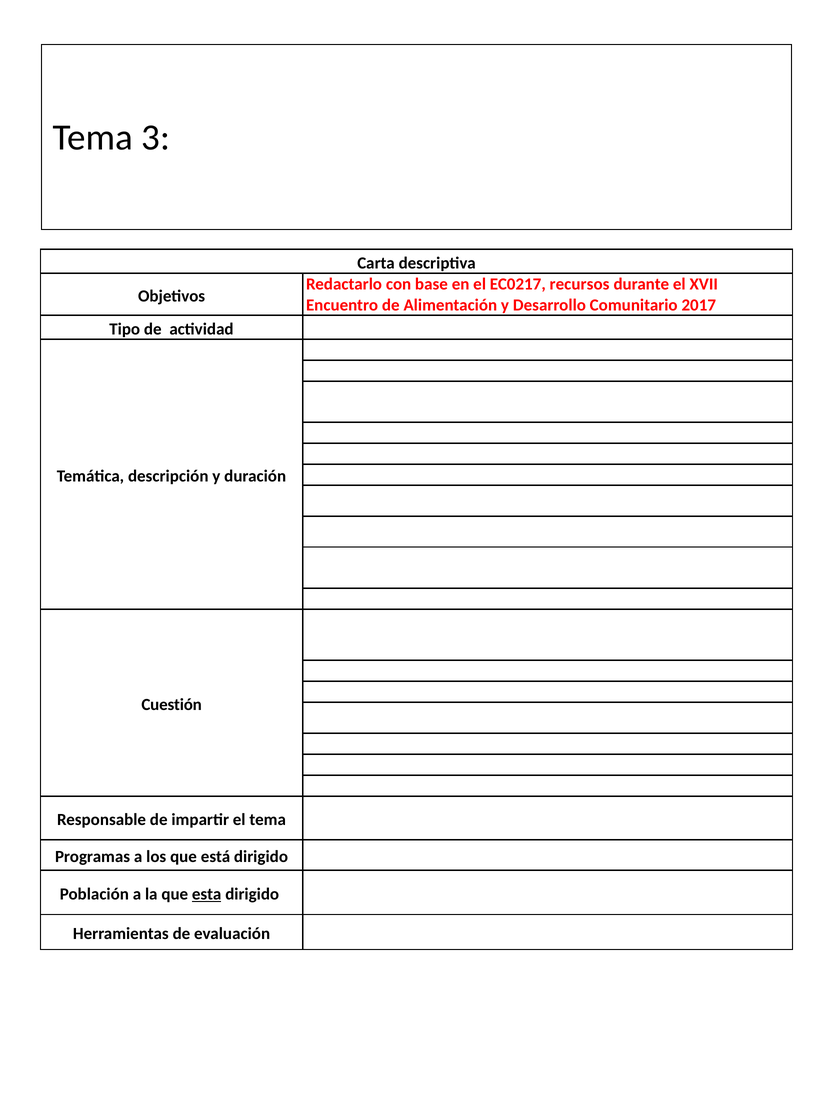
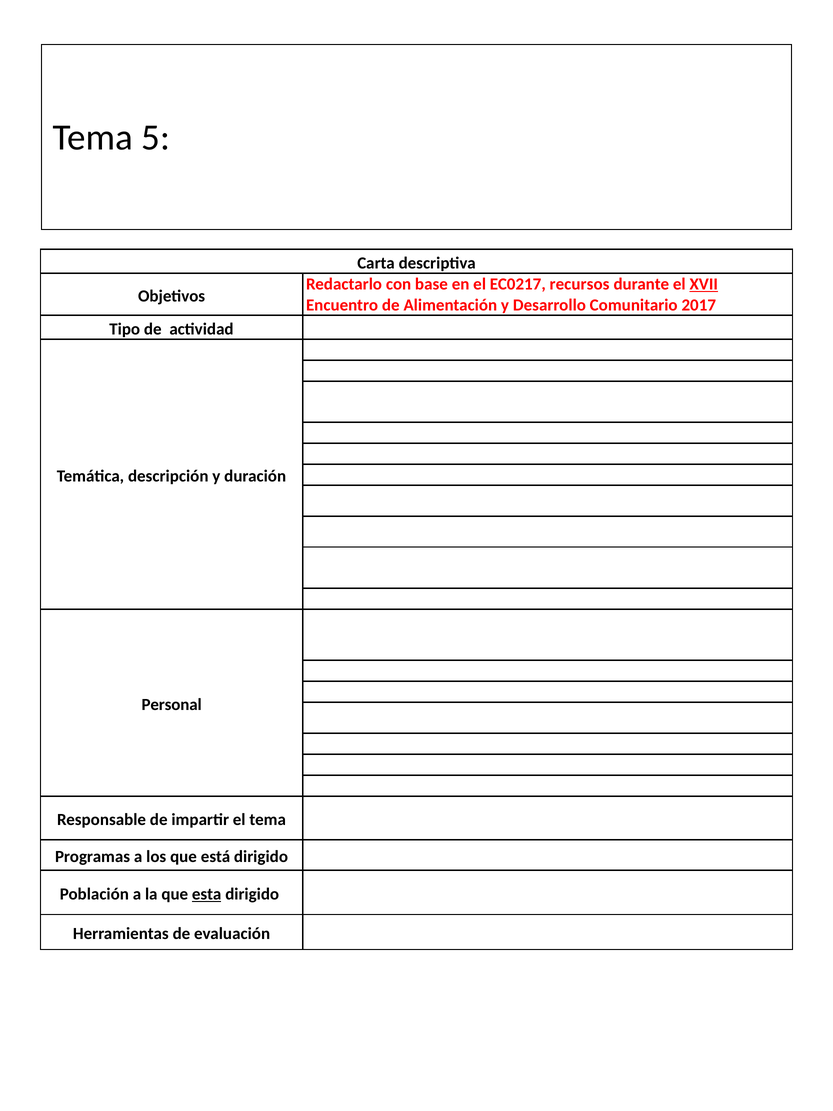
3: 3 -> 5
XVII underline: none -> present
Cuestión: Cuestión -> Personal
